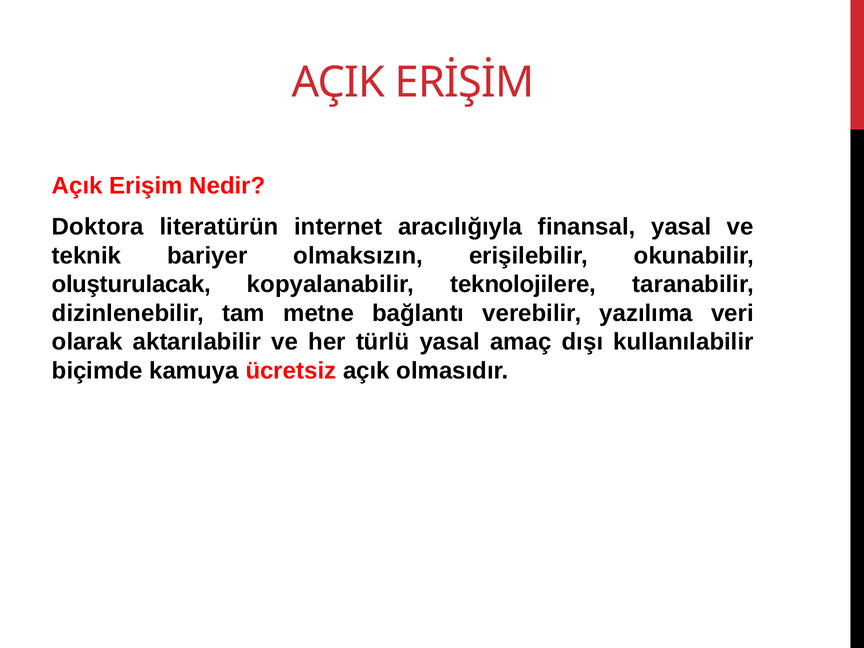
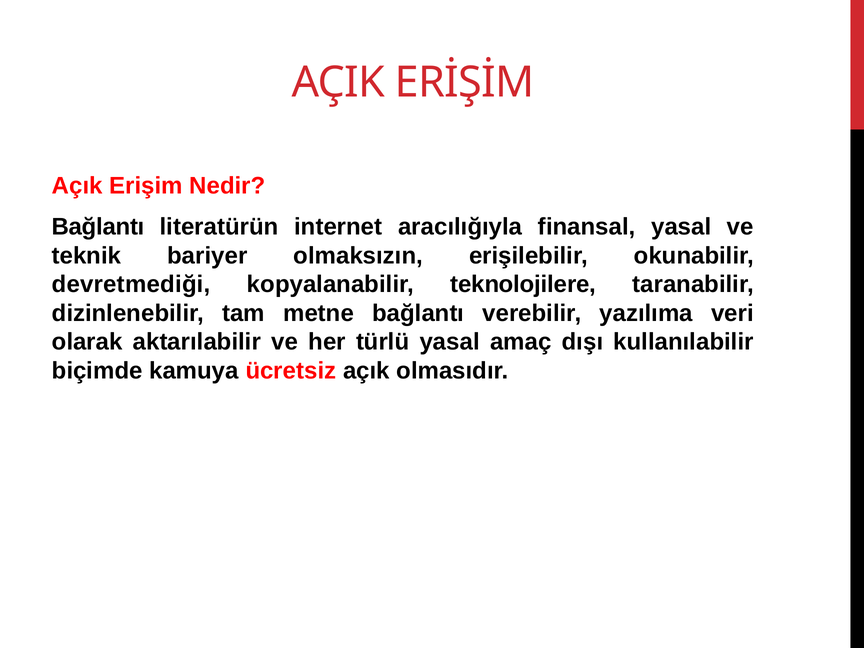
Doktora at (98, 227): Doktora -> Bağlantı
oluşturulacak: oluşturulacak -> devretmediği
